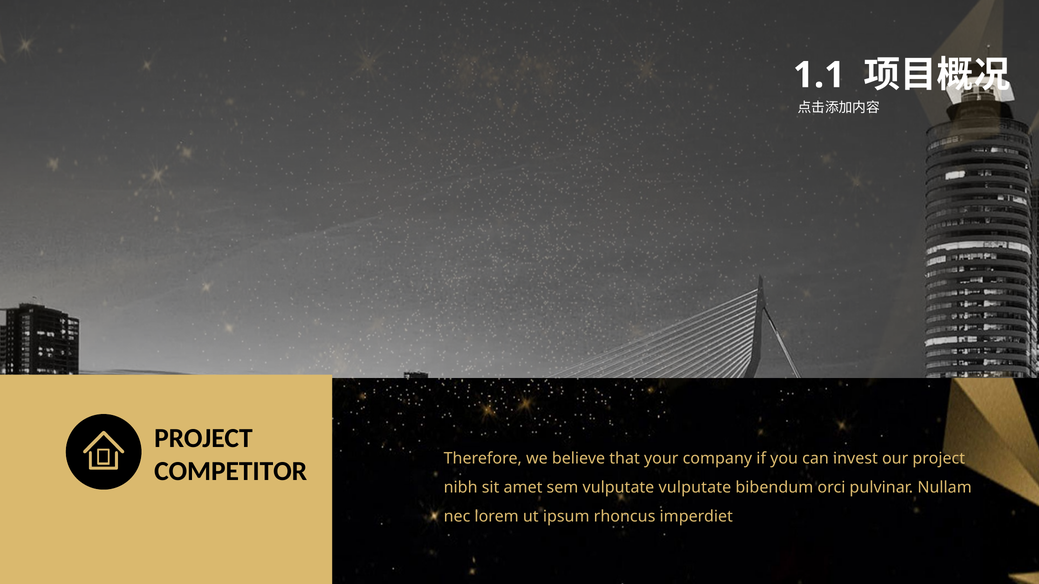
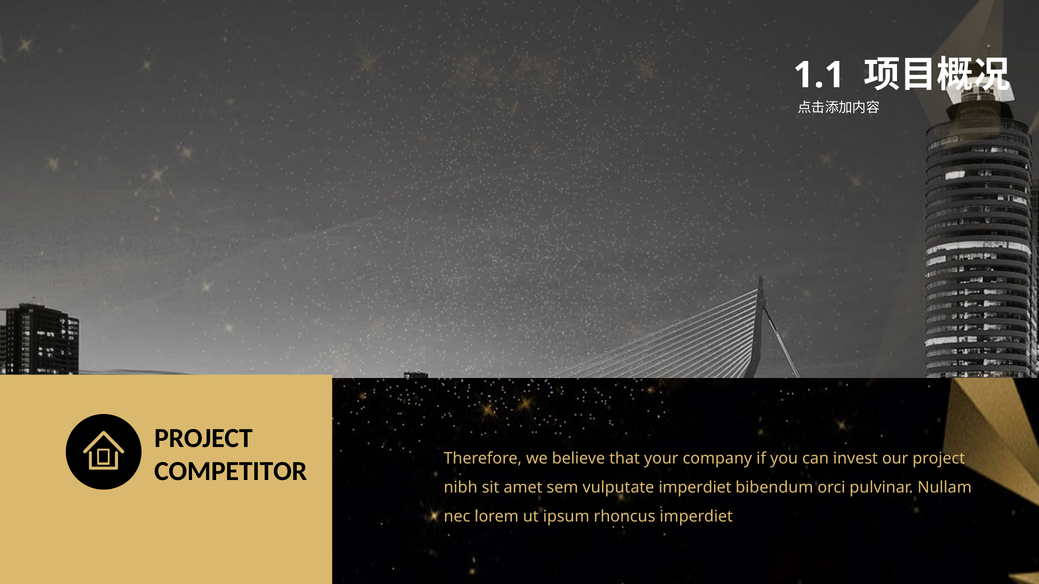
vulputate vulputate: vulputate -> imperdiet
